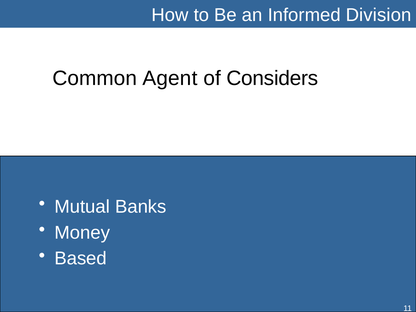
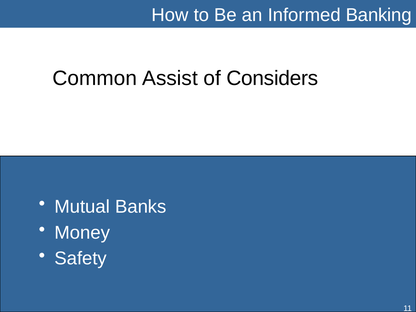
Division: Division -> Banking
Agent: Agent -> Assist
Based: Based -> Safety
